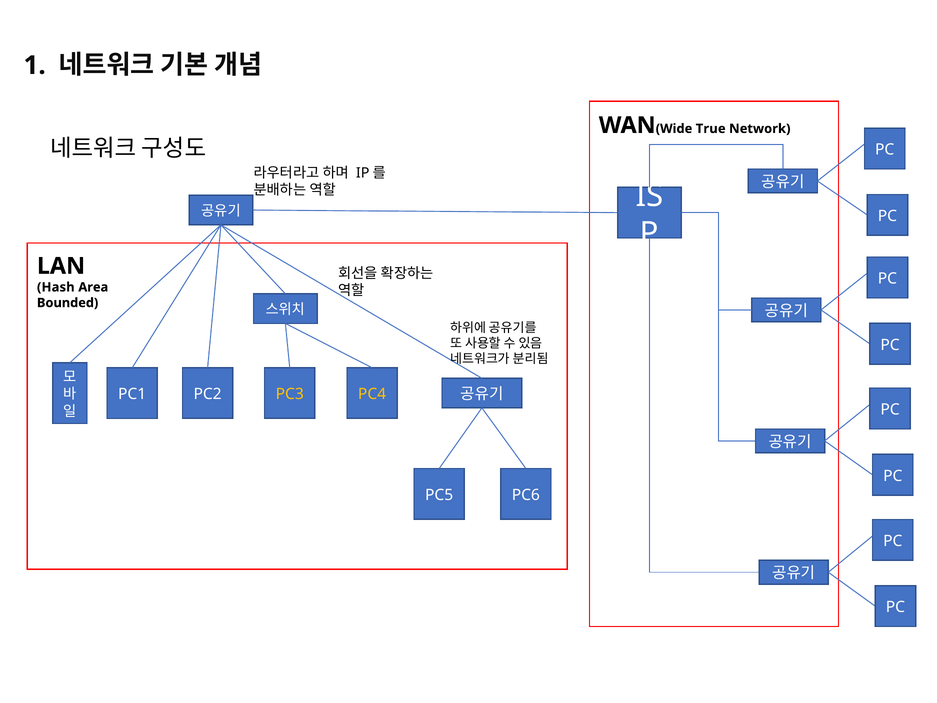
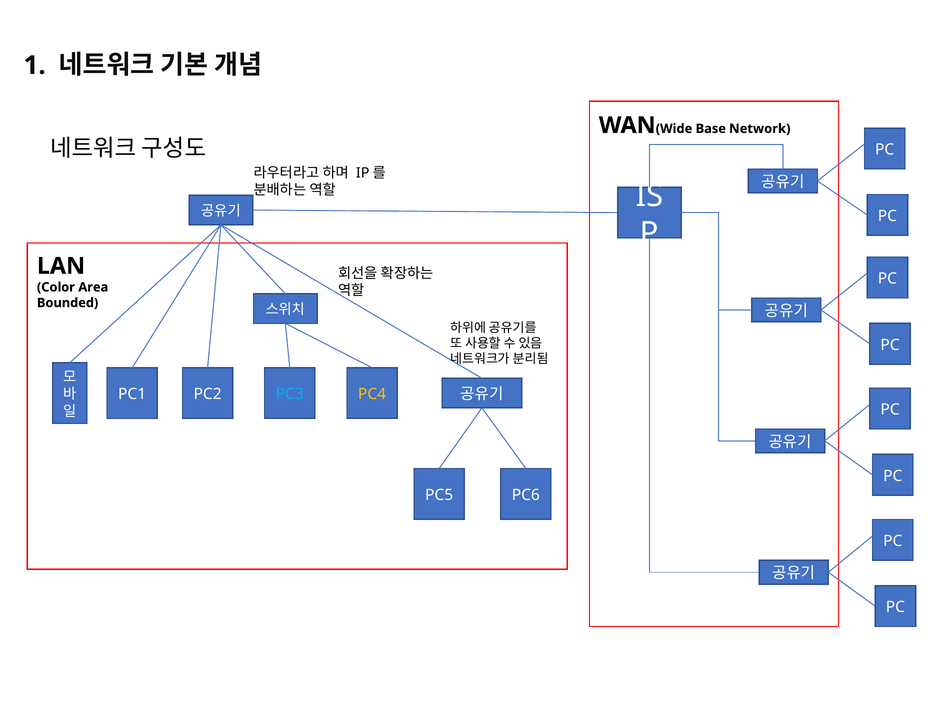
True: True -> Base
Hash: Hash -> Color
PC3 colour: yellow -> light blue
